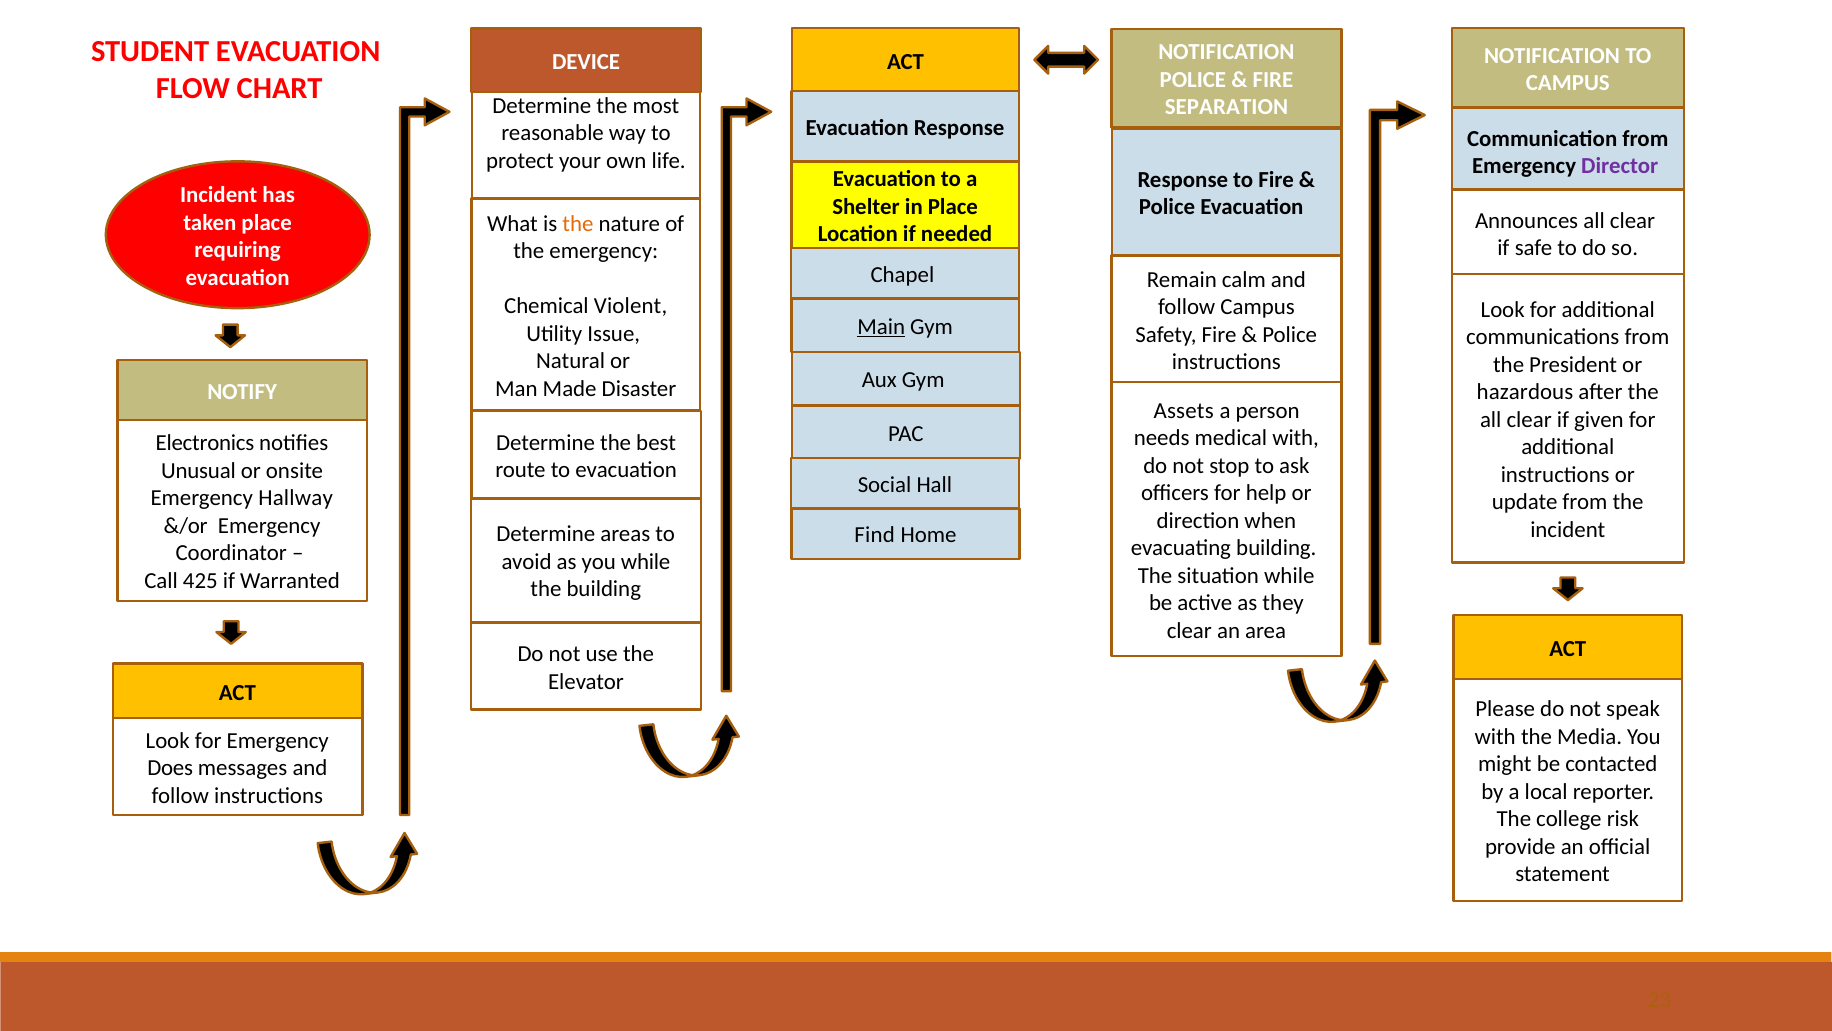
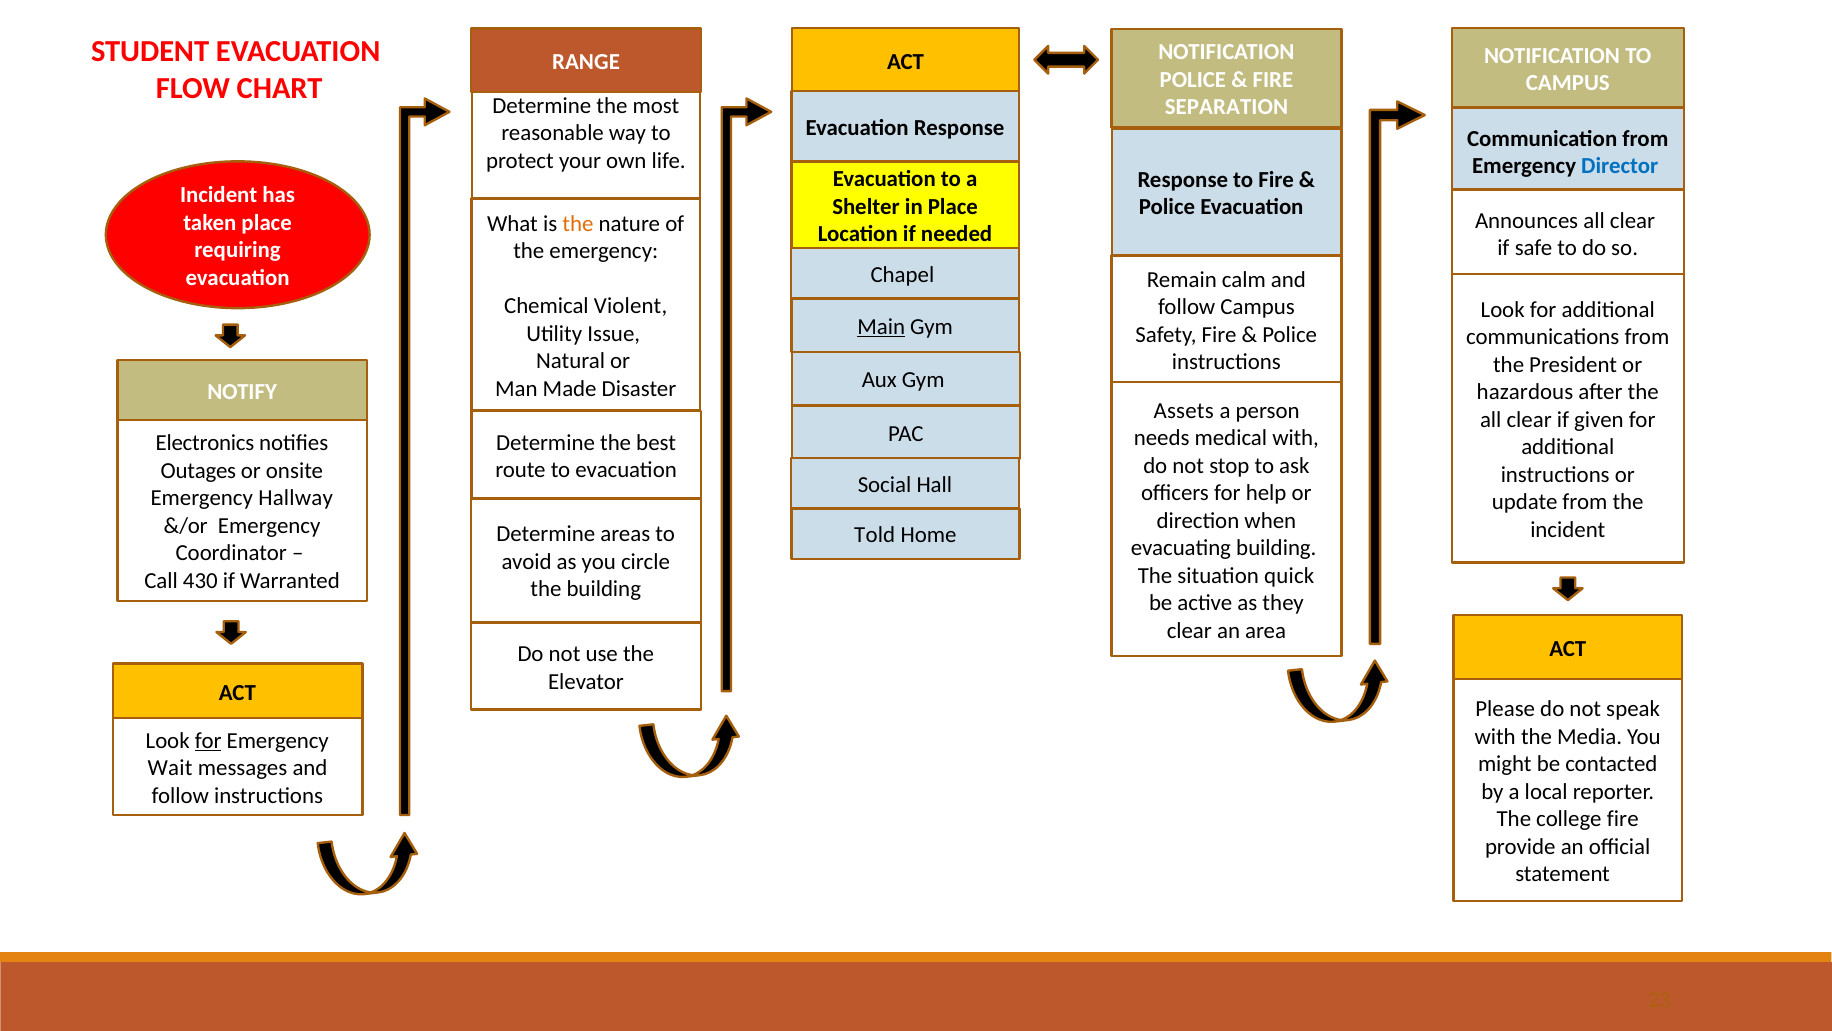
DEVICE: DEVICE -> RANGE
Director colour: purple -> blue
Unusual: Unusual -> Outages
Find: Find -> Told
you while: while -> circle
situation while: while -> quick
425: 425 -> 430
for at (208, 740) underline: none -> present
Does: Does -> Wait
college risk: risk -> fire
